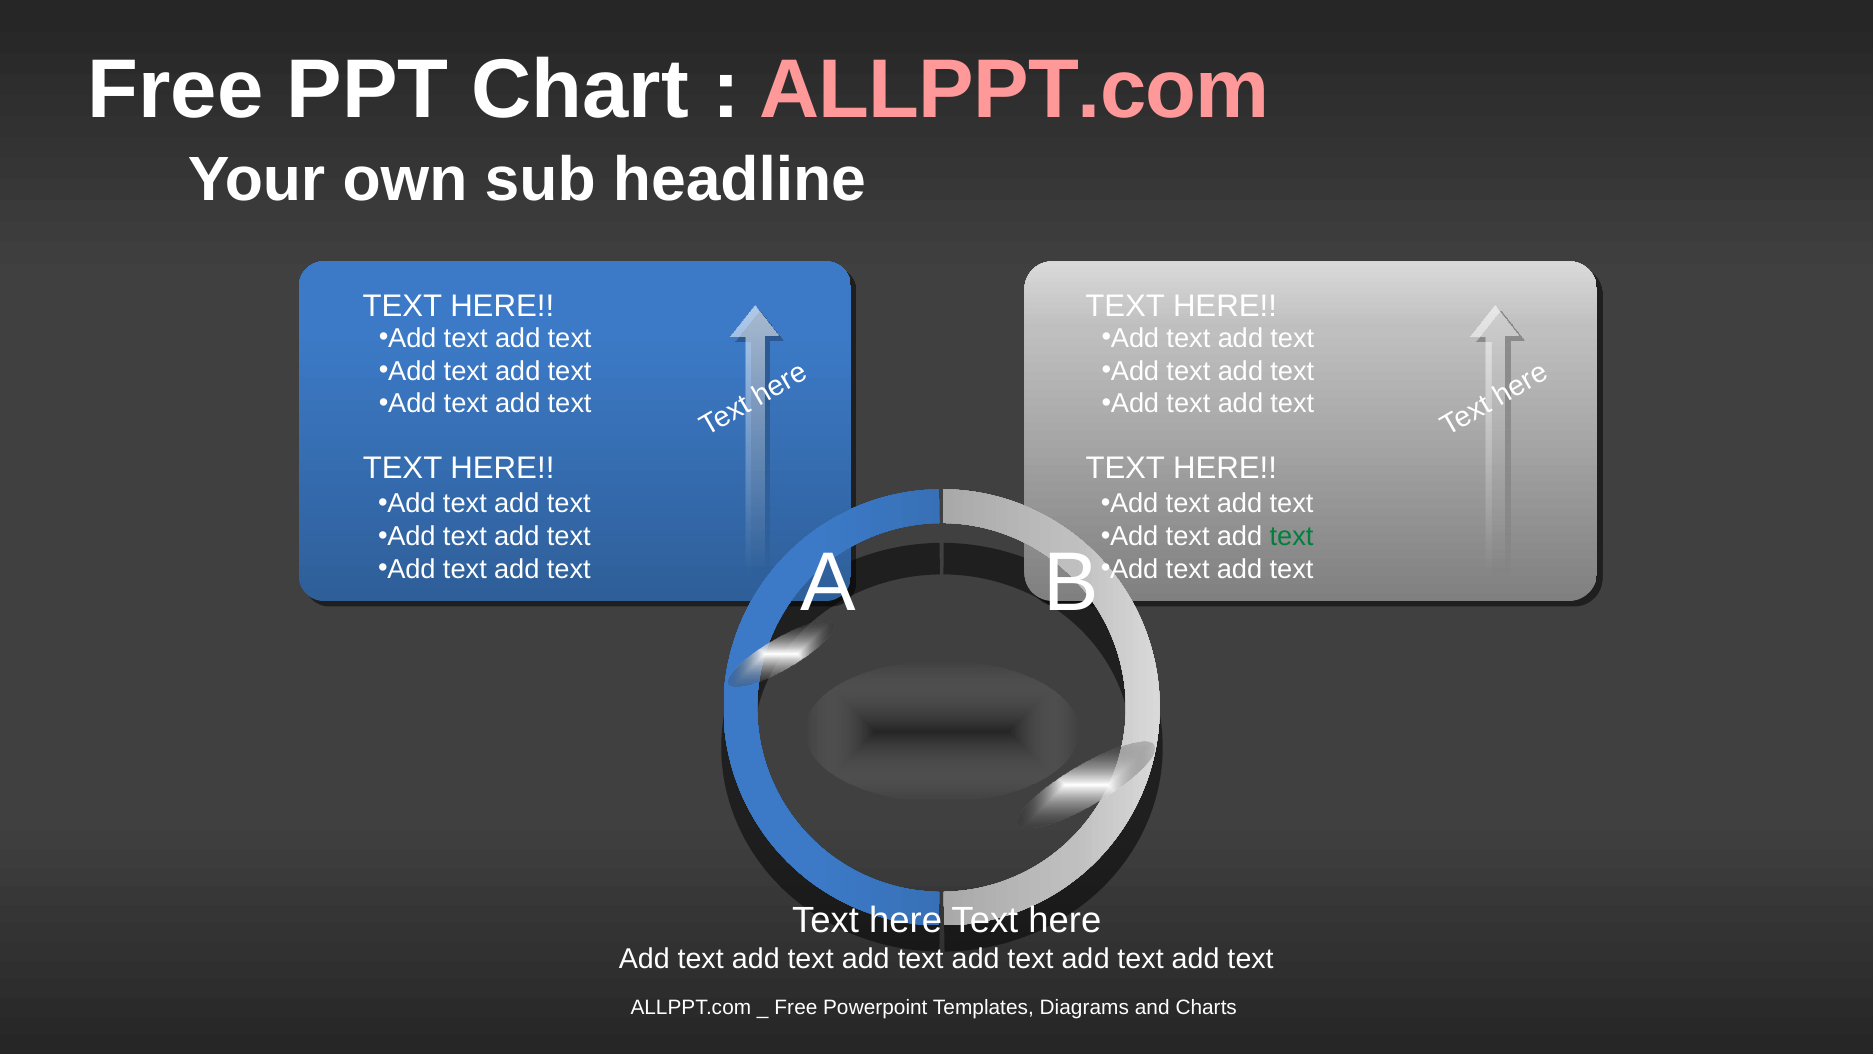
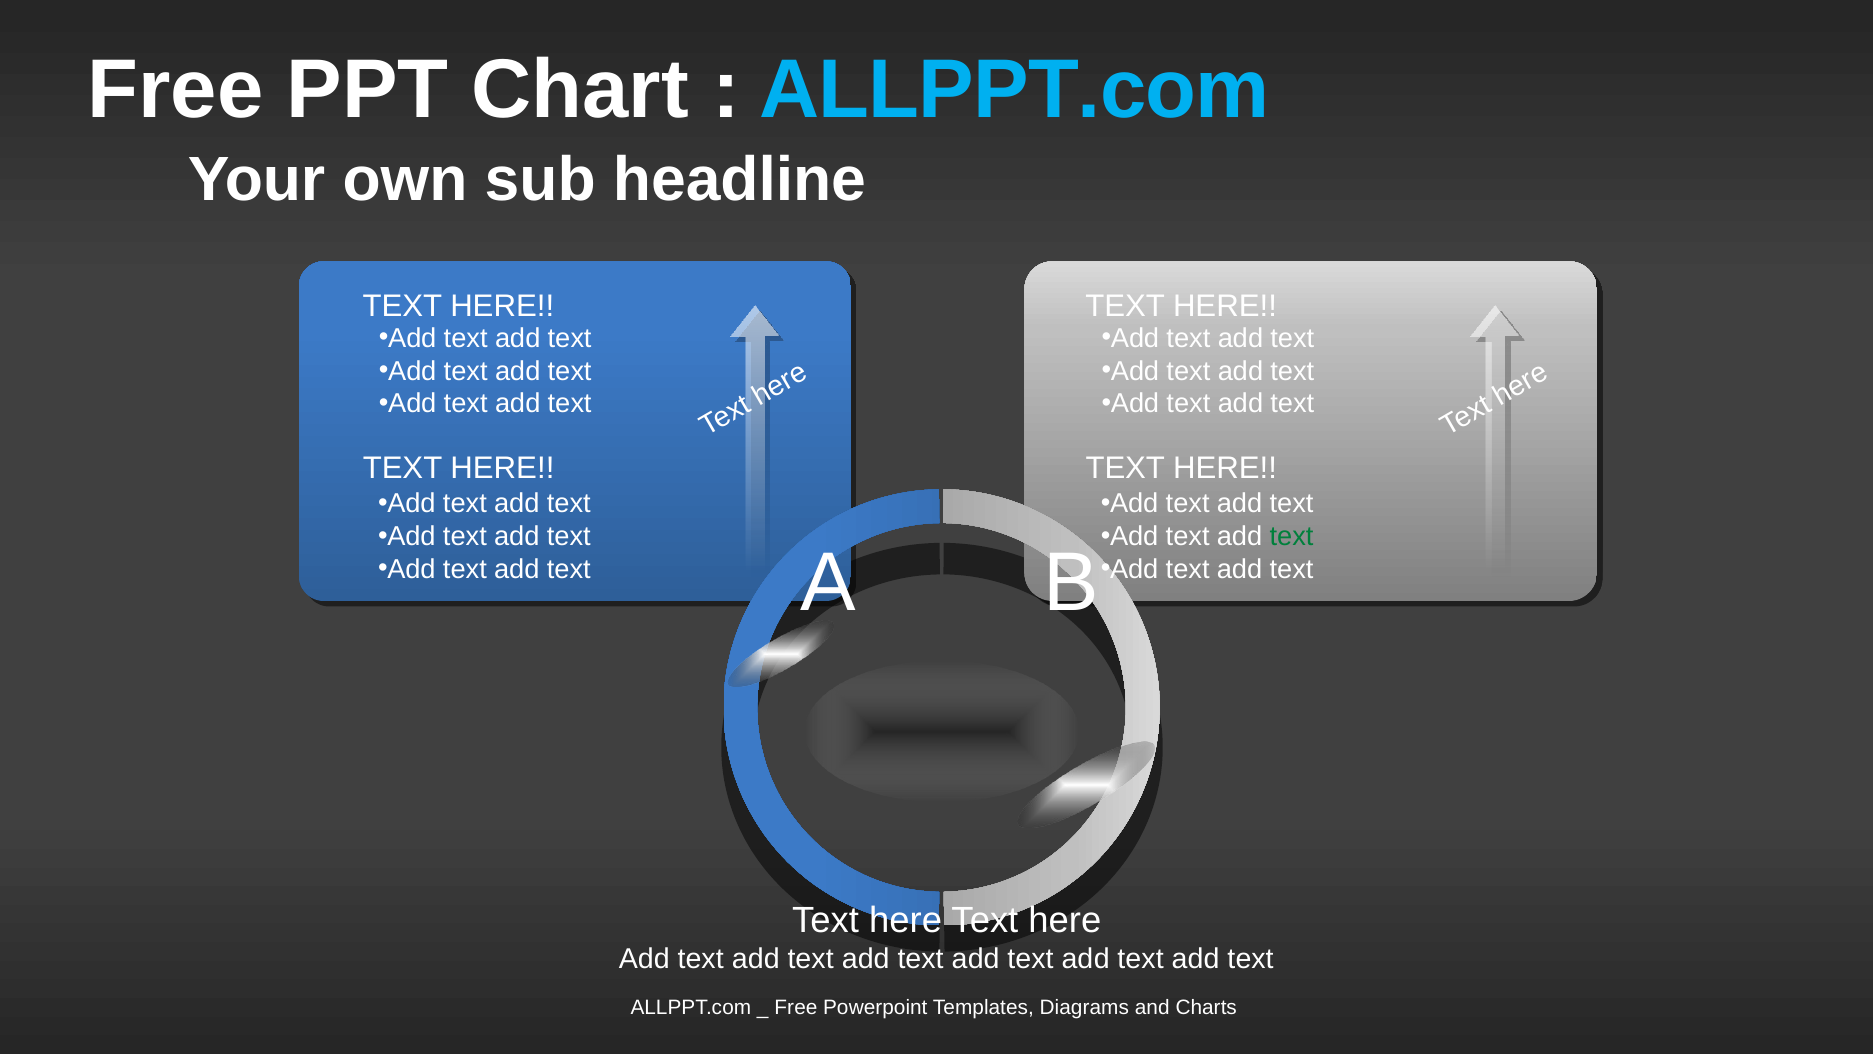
ALLPPT.com at (1015, 90) colour: pink -> light blue
